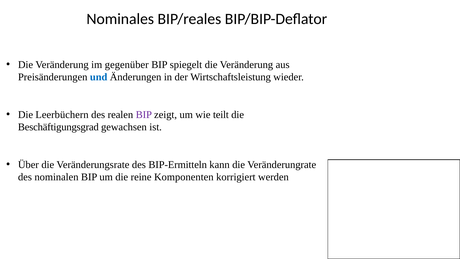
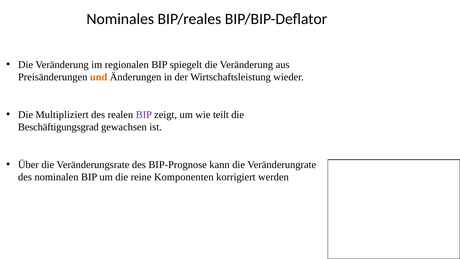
gegenüber: gegenüber -> regionalen
und colour: blue -> orange
Leerbüchern: Leerbüchern -> Multipliziert
BIP-Ermitteln: BIP-Ermitteln -> BIP-Prognose
